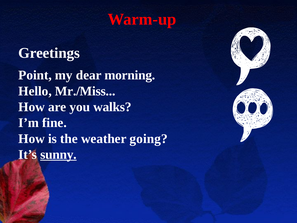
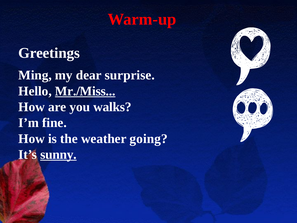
Point: Point -> Ming
morning: morning -> surprise
Mr./Miss underline: none -> present
